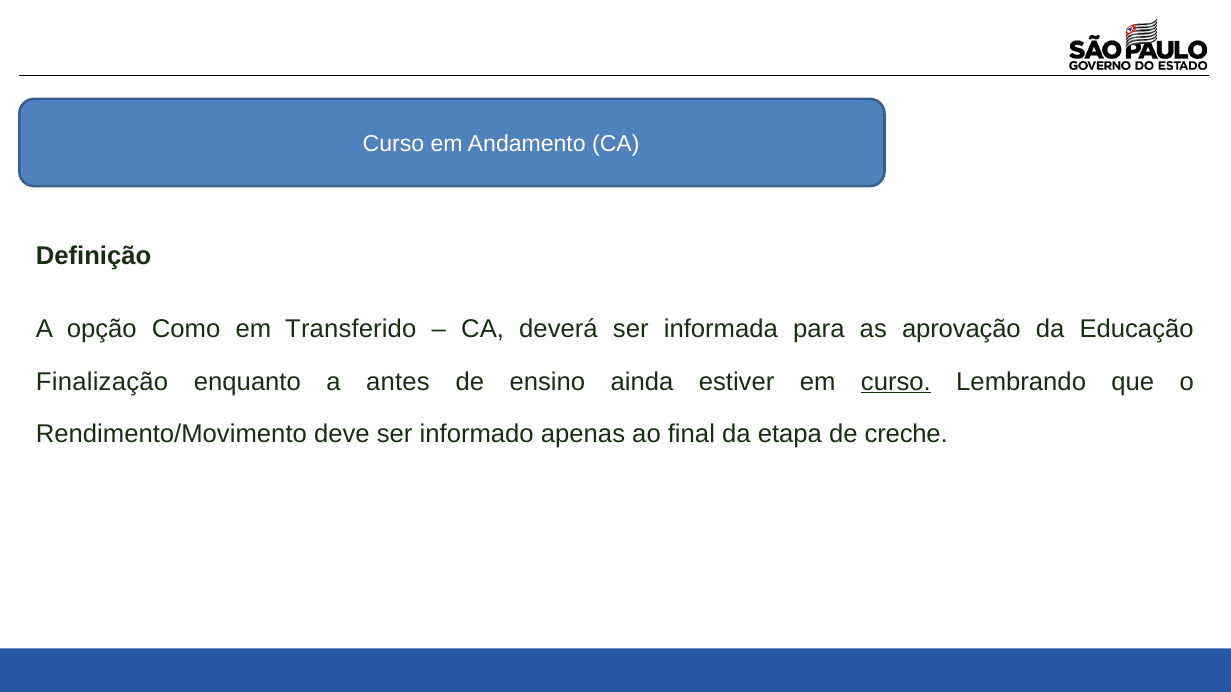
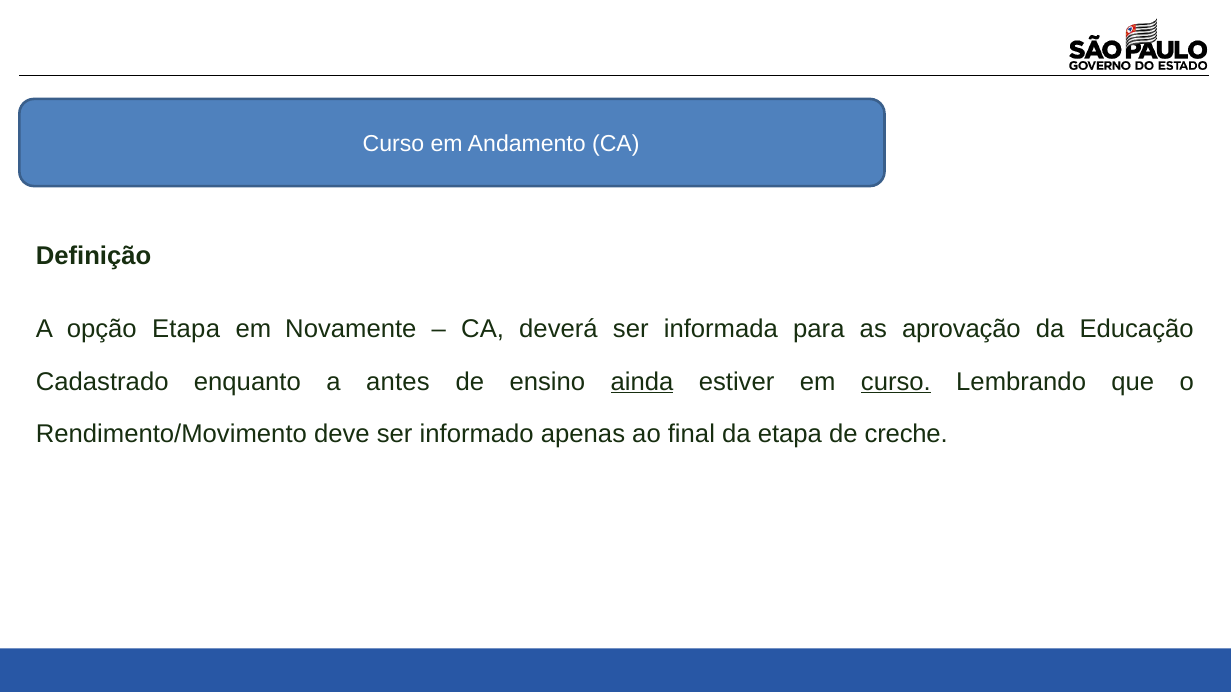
opção Como: Como -> Etapa
Transferido: Transferido -> Novamente
Finalização: Finalização -> Cadastrado
ainda underline: none -> present
